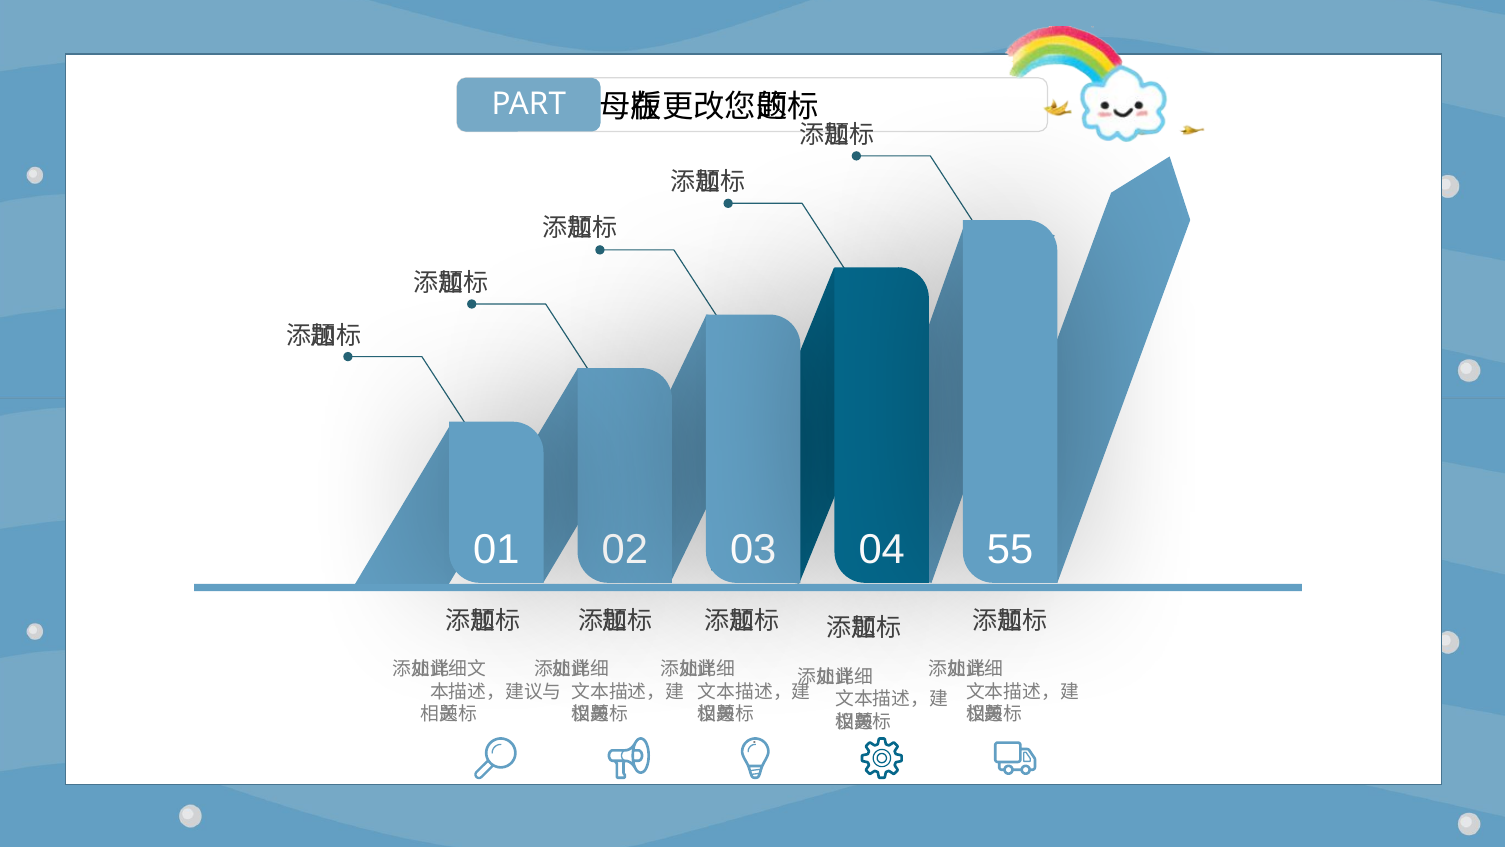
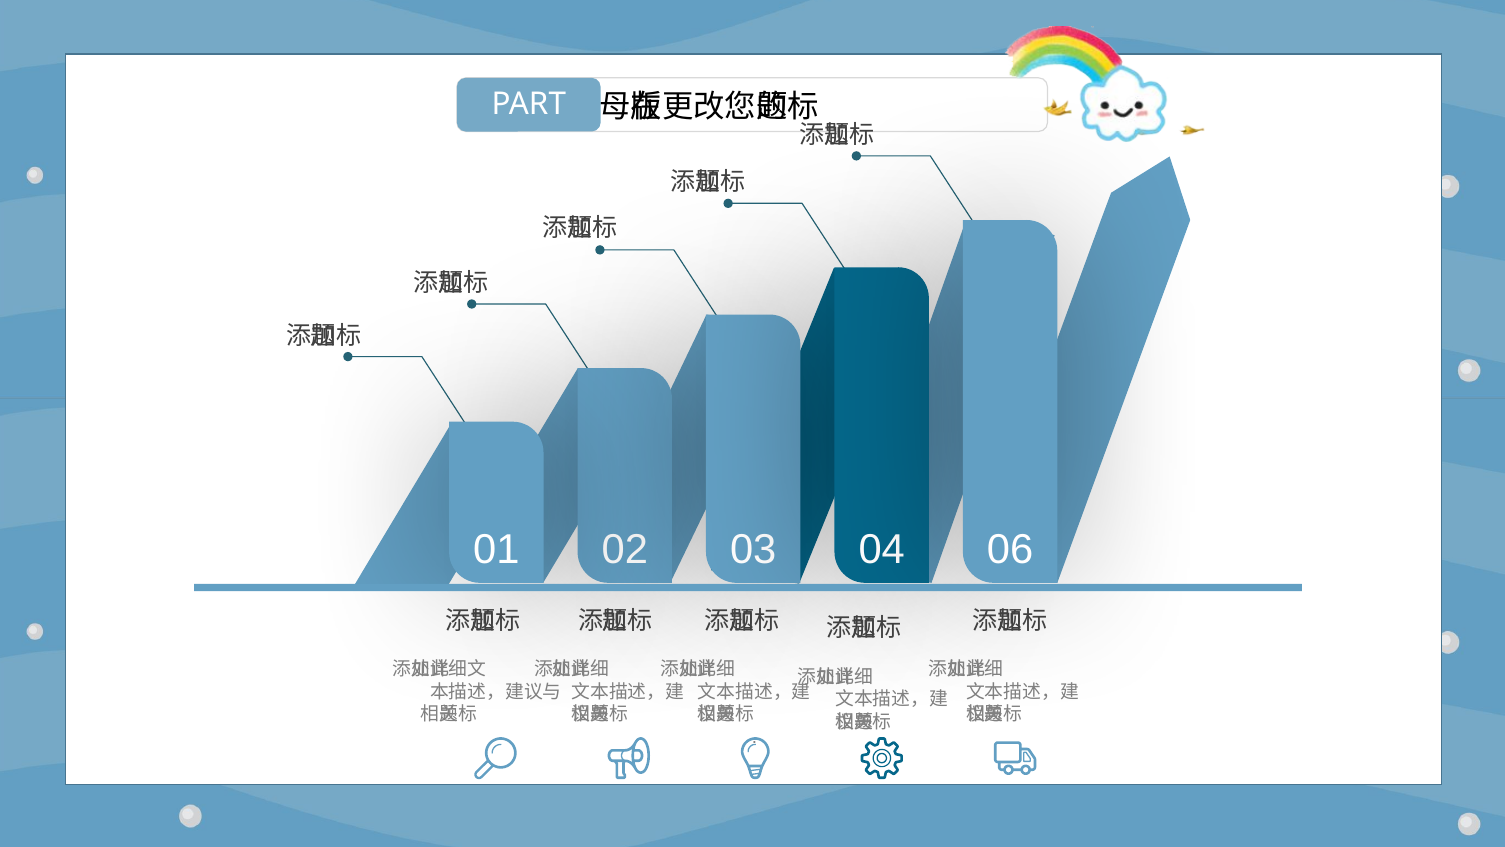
55: 55 -> 06
